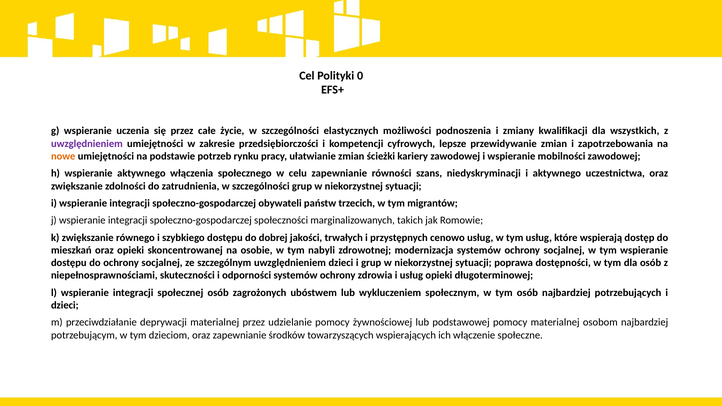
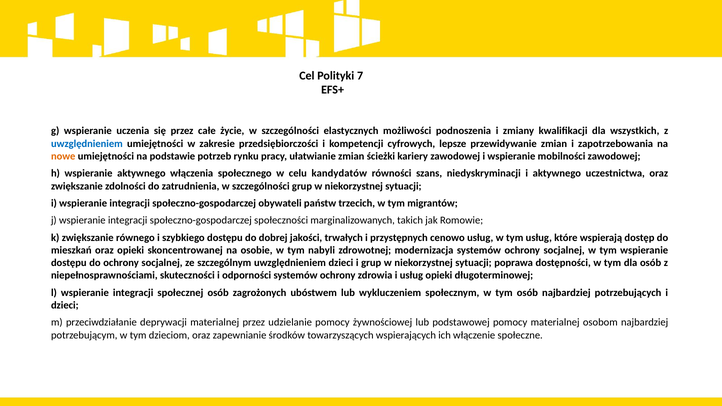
0: 0 -> 7
uwzględnieniem at (87, 144) colour: purple -> blue
celu zapewnianie: zapewnianie -> kandydatów
